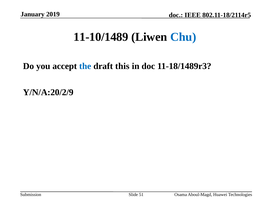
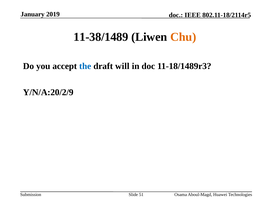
11-10/1489: 11-10/1489 -> 11-38/1489
Chu colour: blue -> orange
this: this -> will
